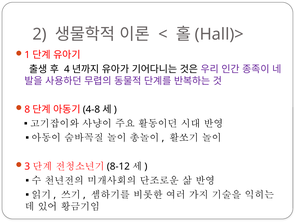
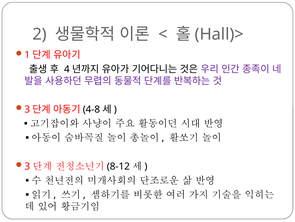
8 at (27, 109): 8 -> 3
